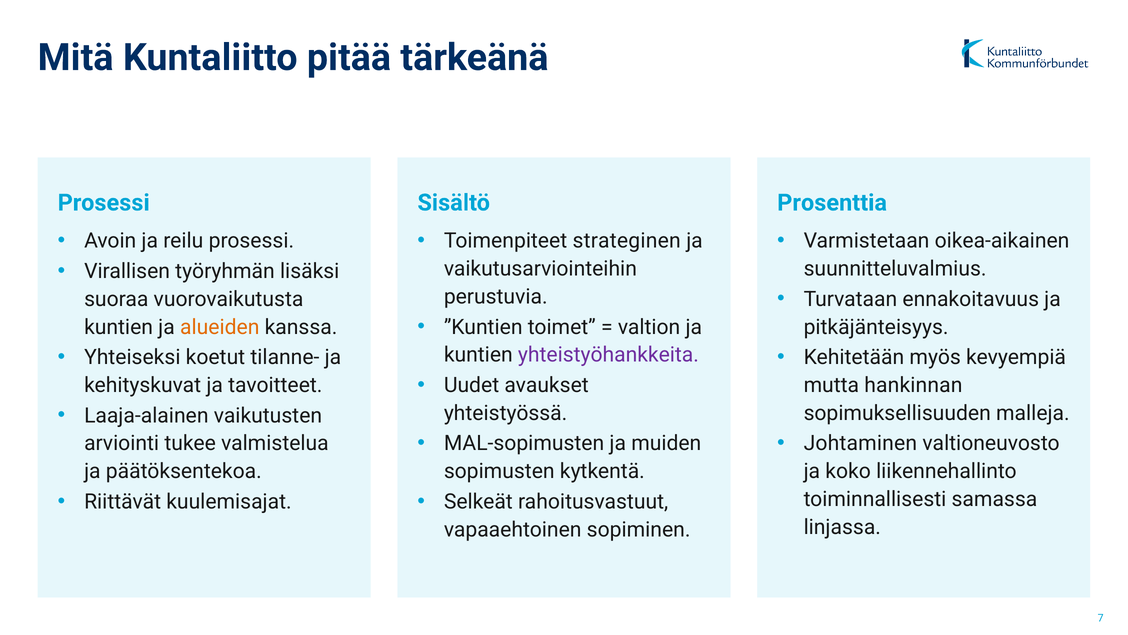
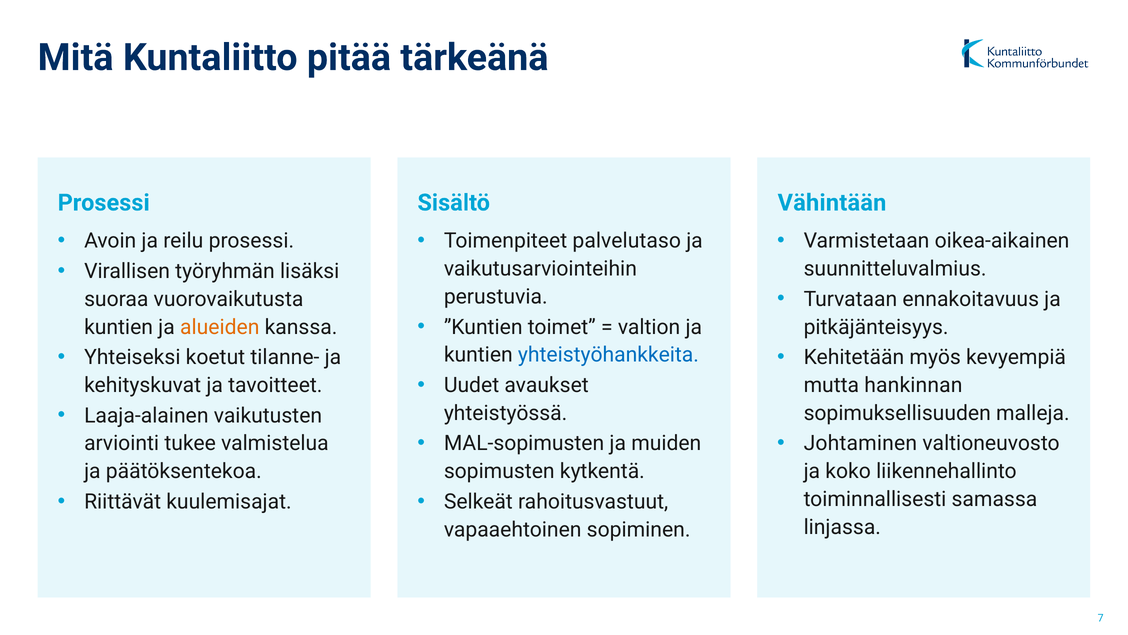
Prosenttia: Prosenttia -> Vähintään
strateginen: strateginen -> palvelutaso
yhteistyöhankkeita colour: purple -> blue
